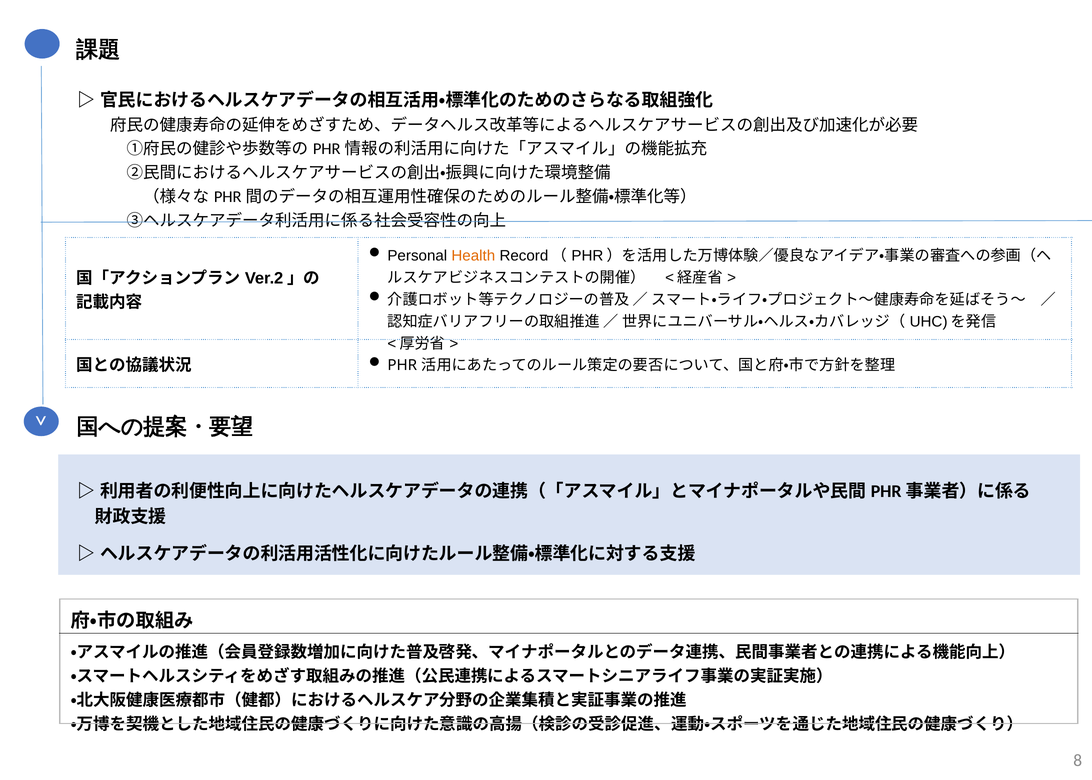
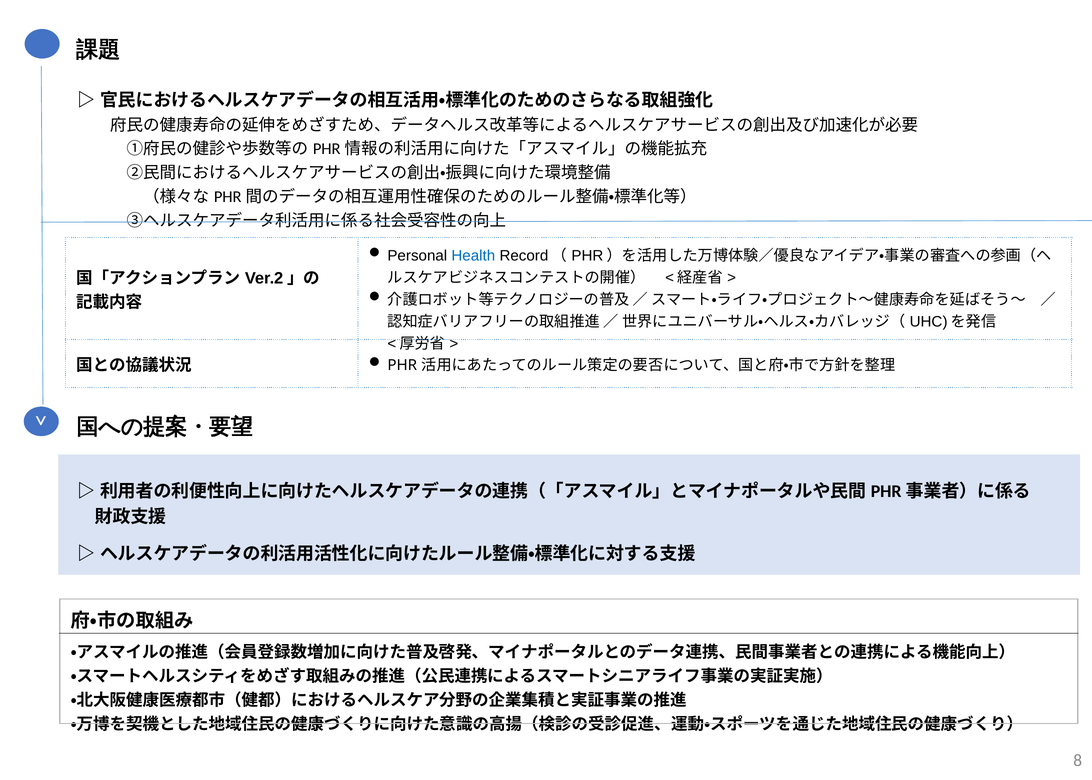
Health colour: orange -> blue
